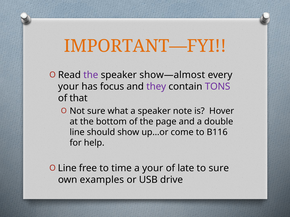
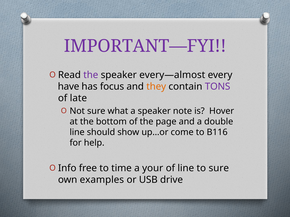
IMPORTANT—FYI colour: orange -> purple
show—almost: show—almost -> every—almost
your at (68, 87): your -> have
they colour: purple -> orange
that: that -> late
Line at (67, 169): Line -> Info
of late: late -> line
